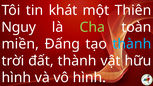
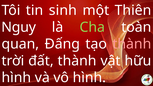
khát: khát -> sinh
miền: miền -> quan
thành at (132, 44) colour: light blue -> pink
